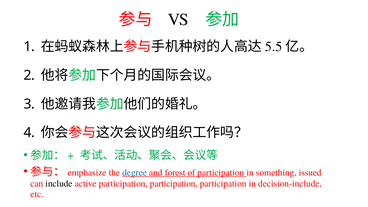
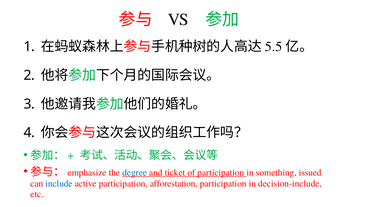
forest: forest -> ticket
include colour: black -> blue
active participation participation: participation -> afforestation
